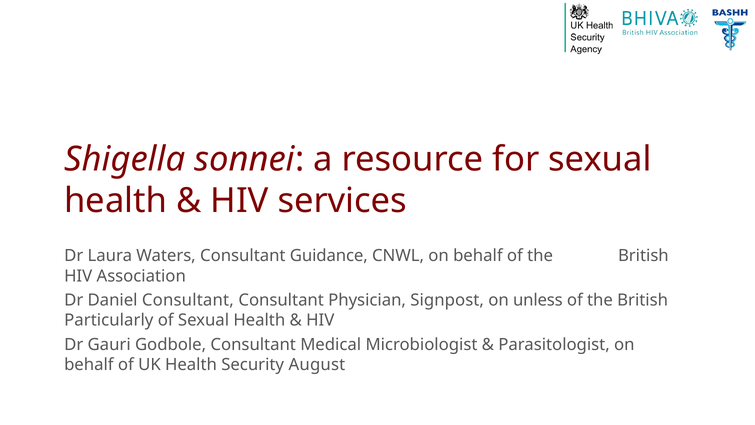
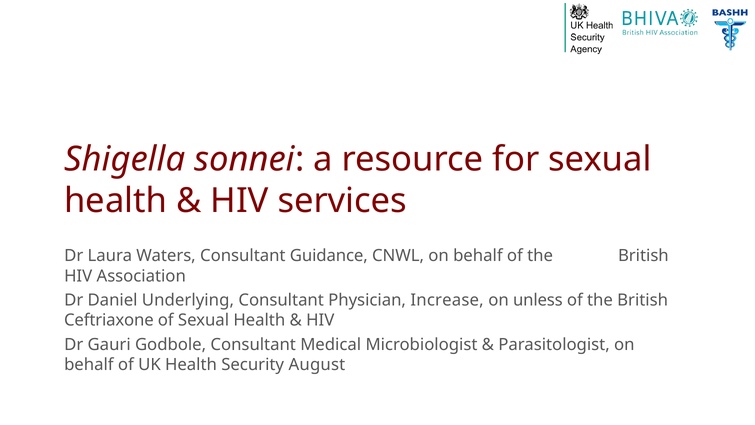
Daniel Consultant: Consultant -> Underlying
Signpost: Signpost -> Increase
Particularly: Particularly -> Ceftriaxone
